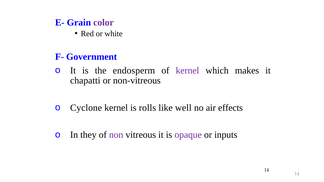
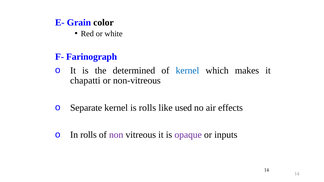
color colour: purple -> black
Government: Government -> Farinograph
endosperm: endosperm -> determined
kernel at (187, 70) colour: purple -> blue
Cyclone: Cyclone -> Separate
well: well -> used
In they: they -> rolls
